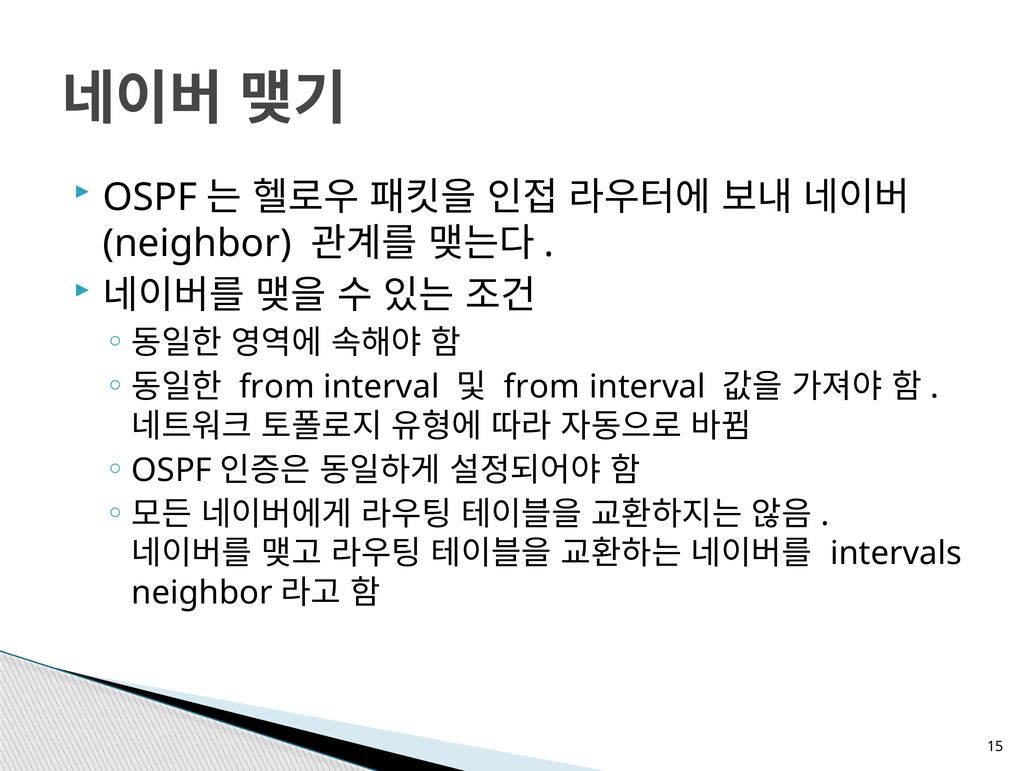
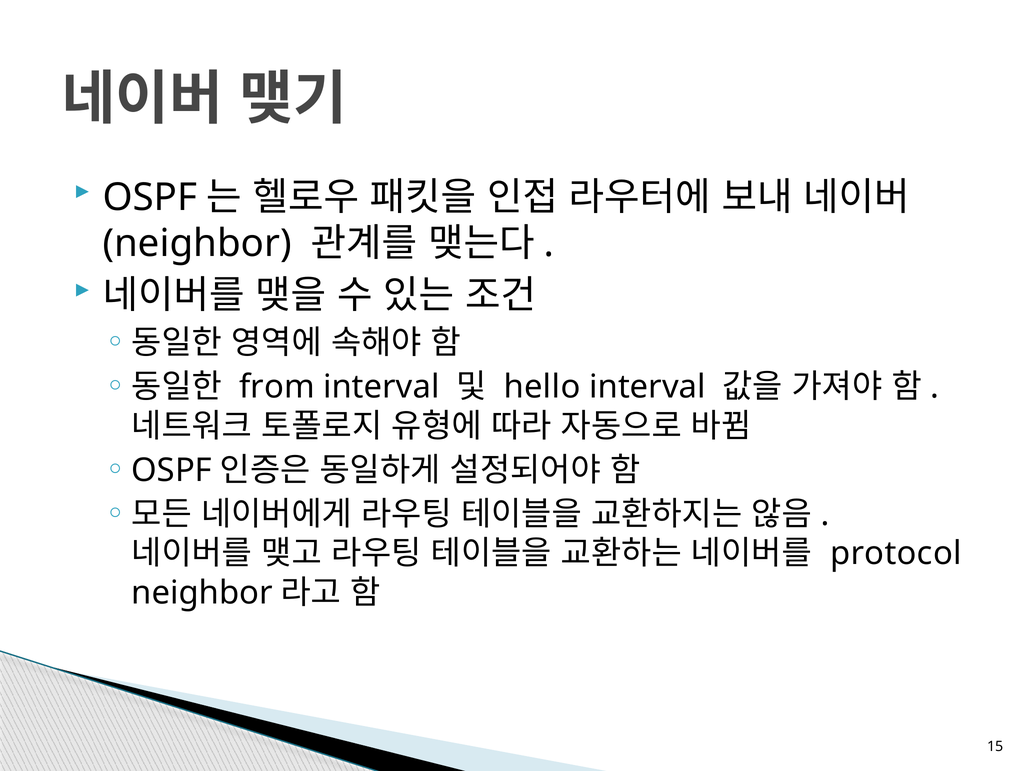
from at (542, 387): from -> hello
intervals: intervals -> protocol
